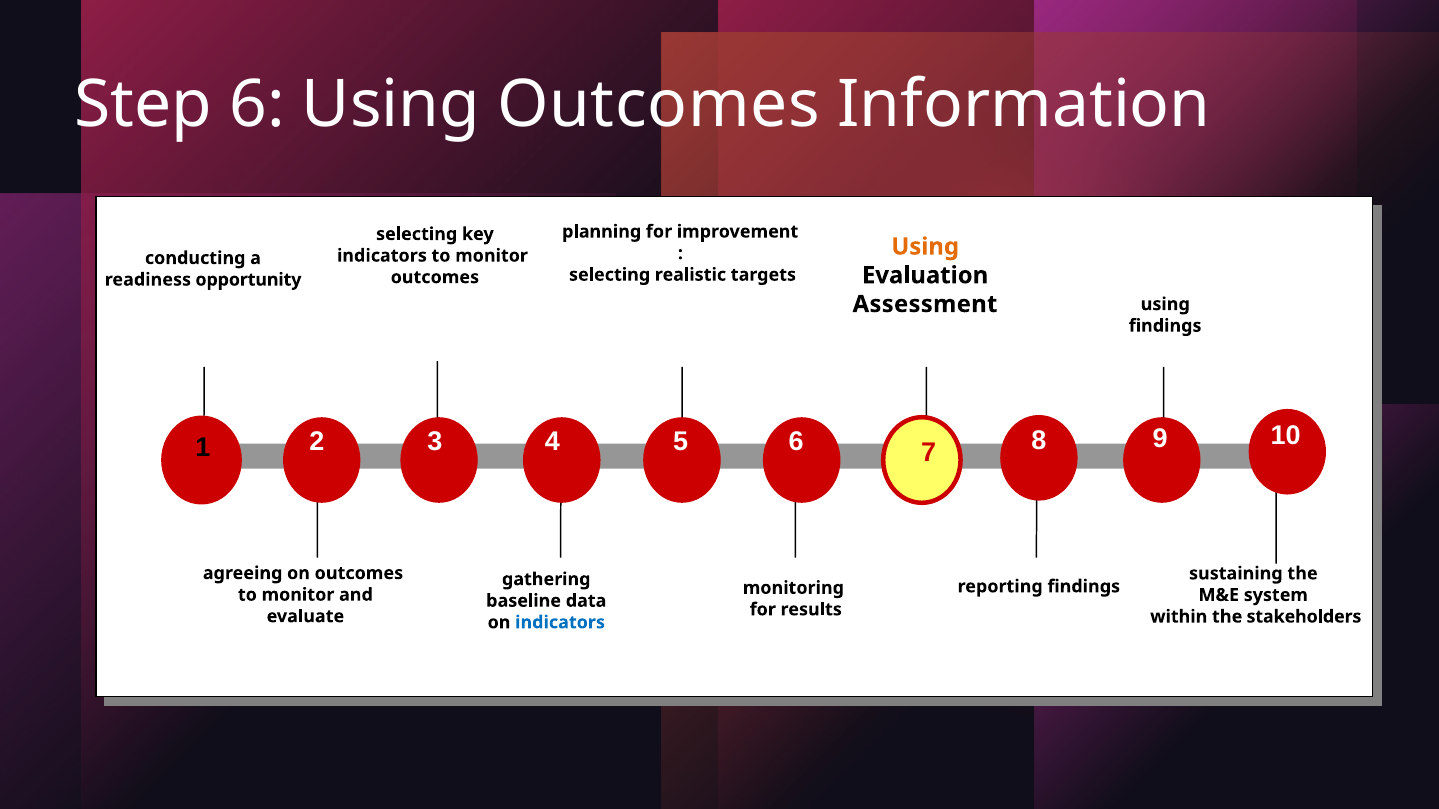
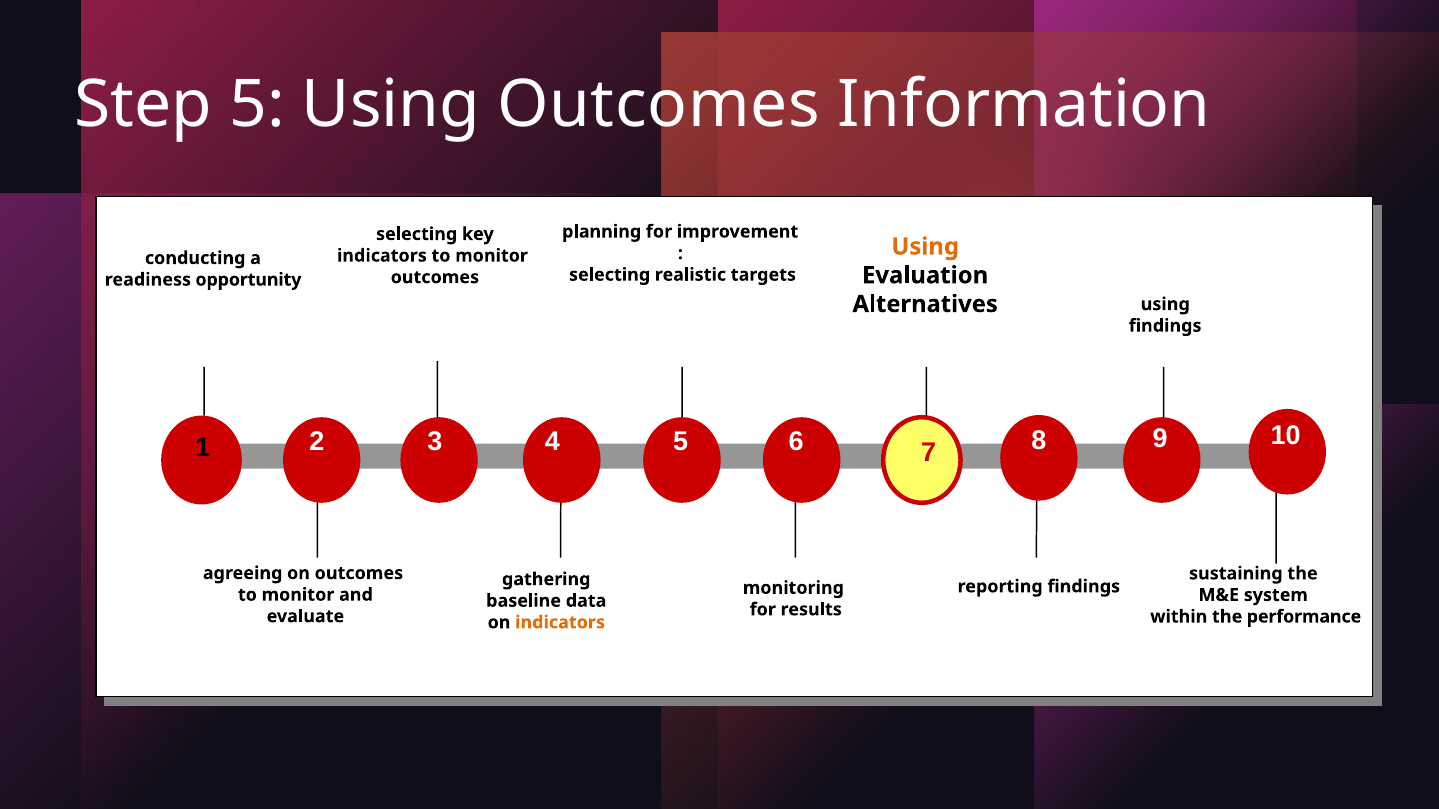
Step 6: 6 -> 5
Assessment: Assessment -> Alternatives
stakeholders: stakeholders -> performance
indicators at (560, 623) colour: blue -> orange
